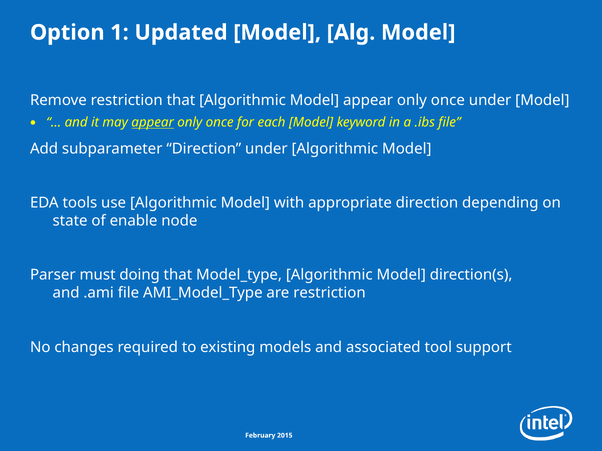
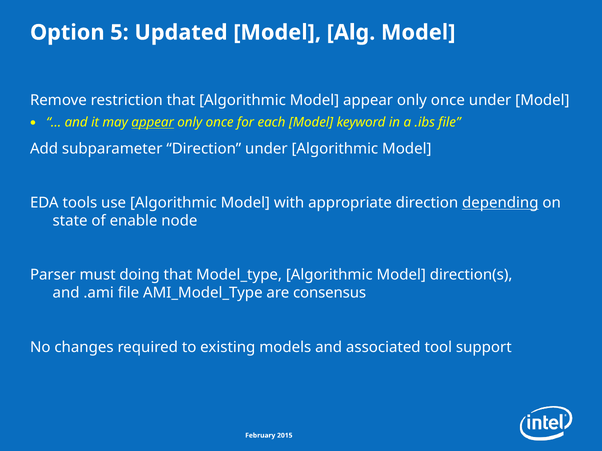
1: 1 -> 5
depending underline: none -> present
are restriction: restriction -> consensus
